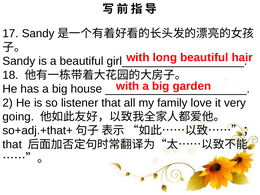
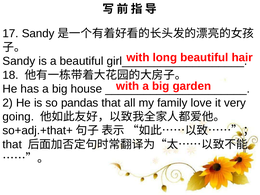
listener: listener -> pandas
